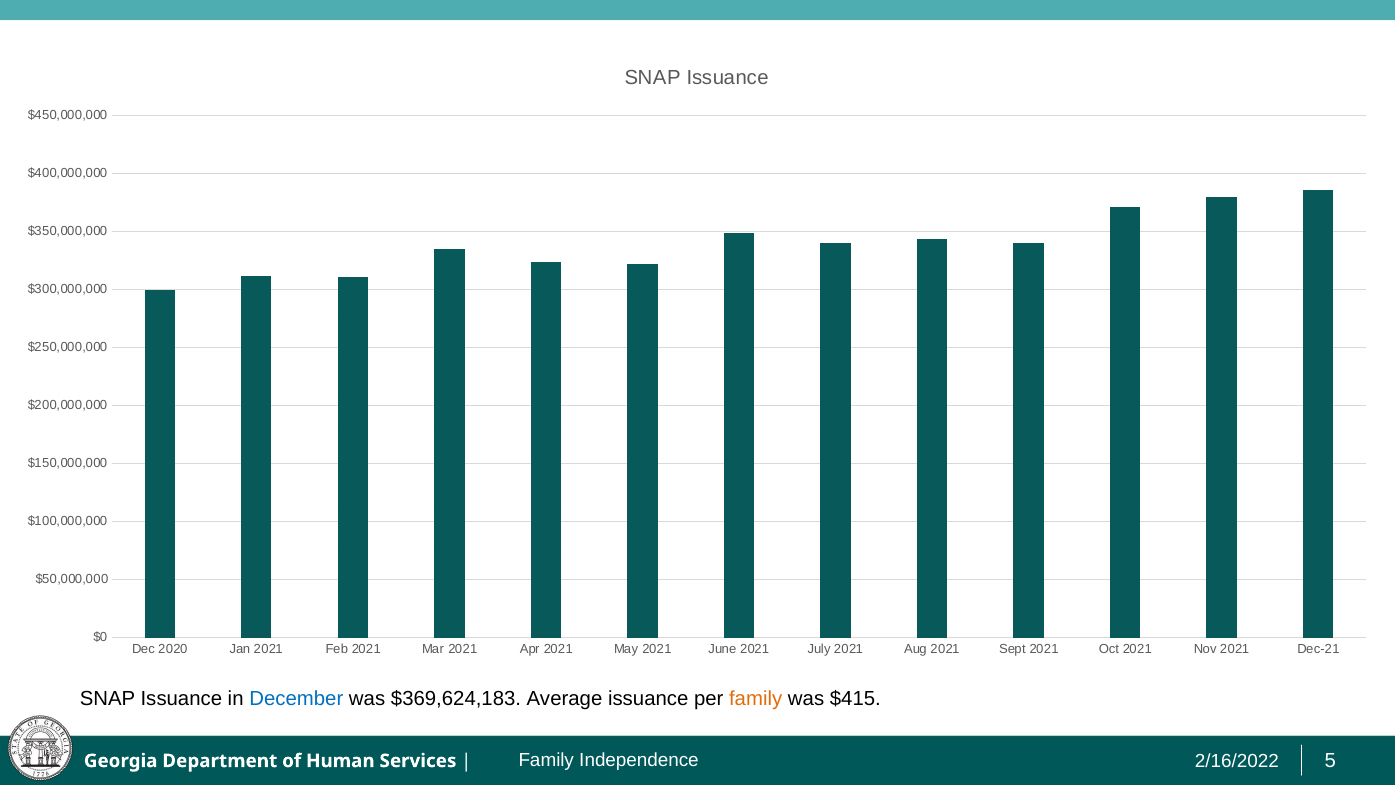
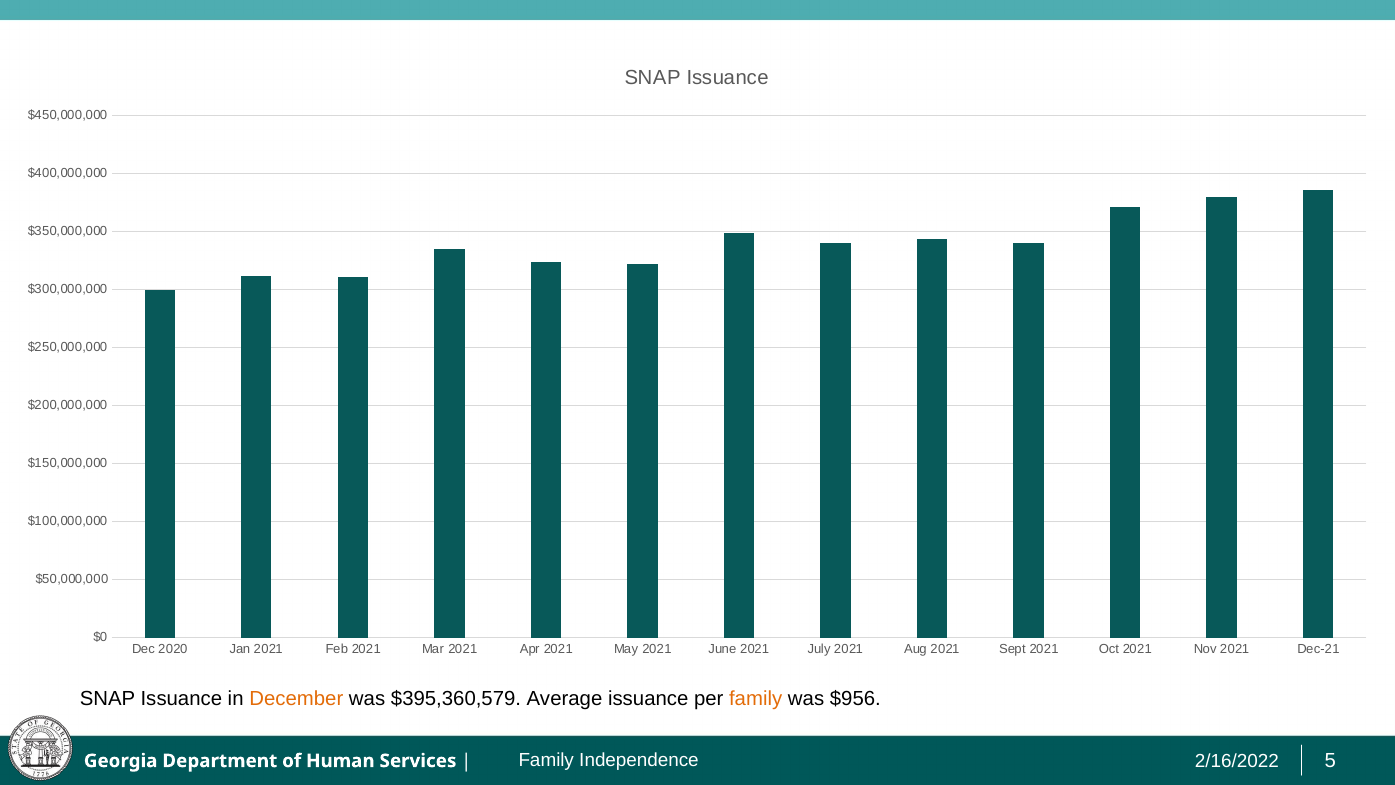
December colour: blue -> orange
$369,624,183: $369,624,183 -> $395,360,579
$415: $415 -> $956
